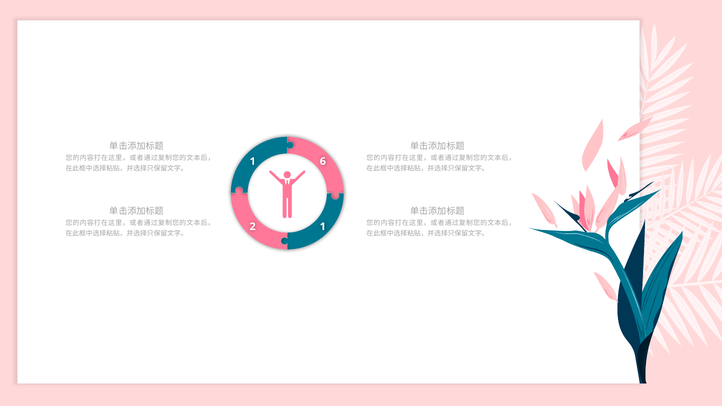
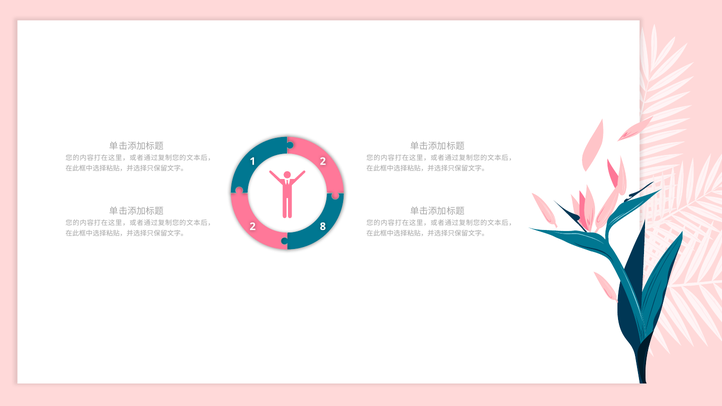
1 6: 6 -> 2
2 1: 1 -> 8
